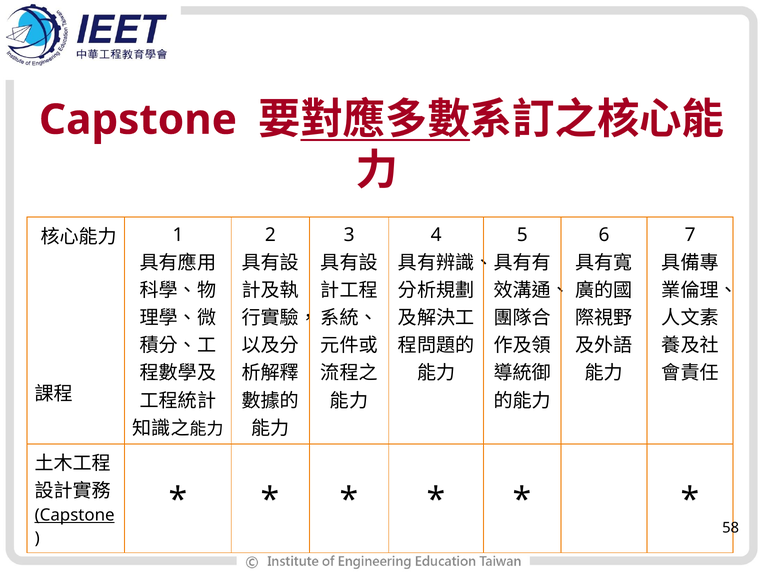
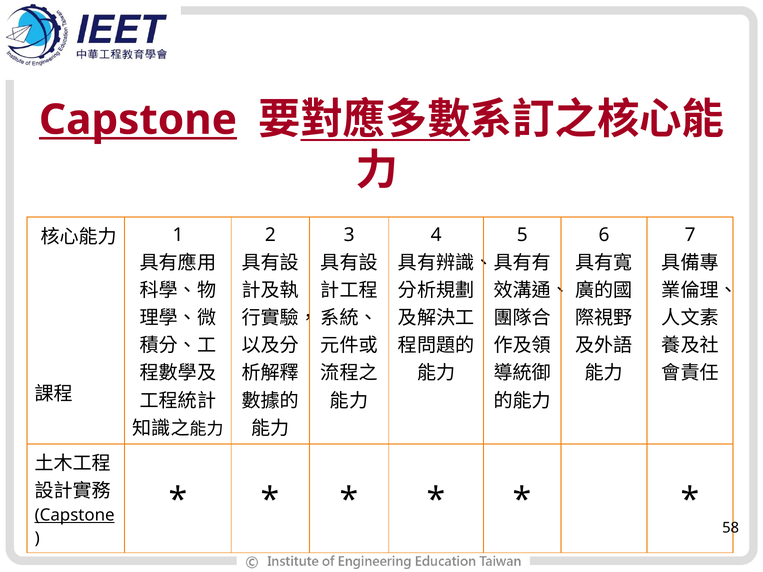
Capstone at (138, 120) underline: none -> present
